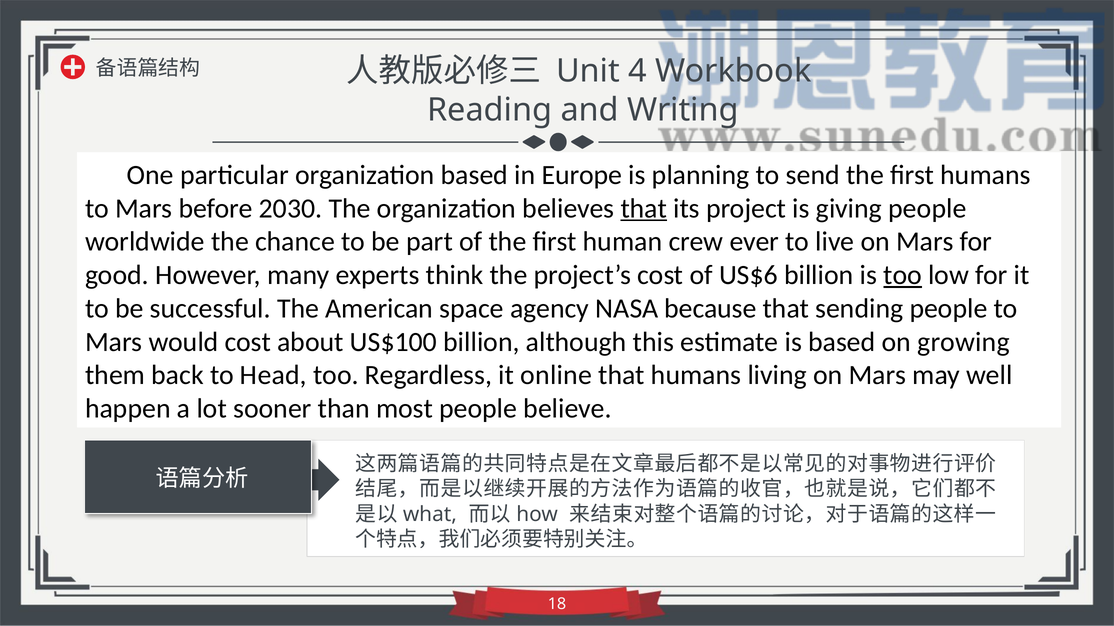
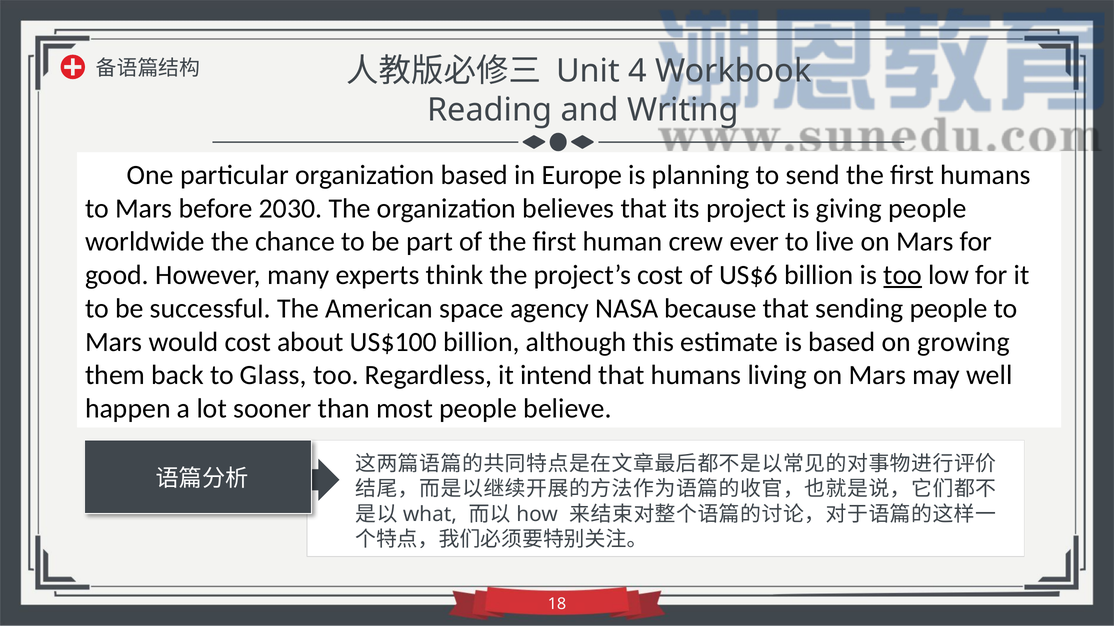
that at (644, 208) underline: present -> none
Head: Head -> Glass
online: online -> intend
